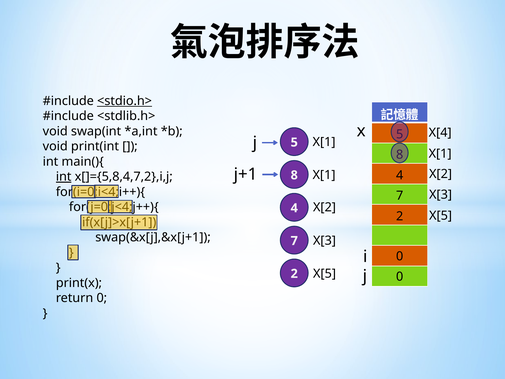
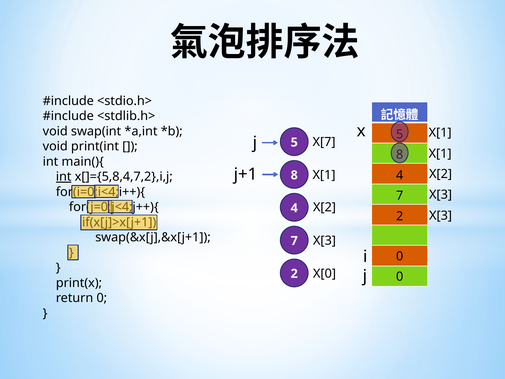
<stdio.h> underline: present -> none
X[4 at (440, 133): X[4 -> X[1
X[1 at (324, 142): X[1 -> X[7
X[5 at (441, 216): X[5 -> X[3
X[5 at (325, 274): X[5 -> X[0
